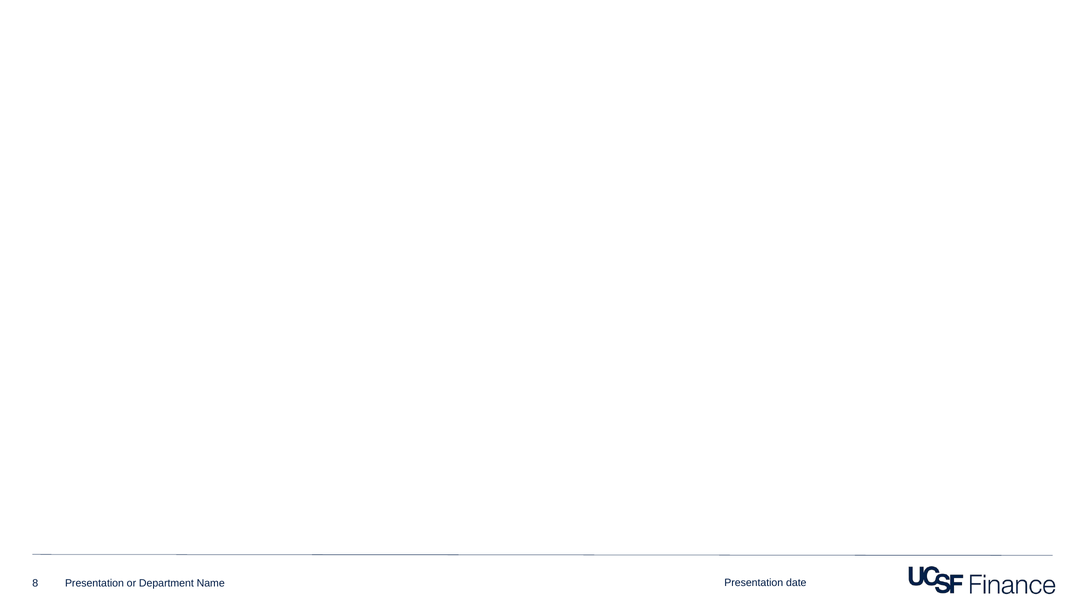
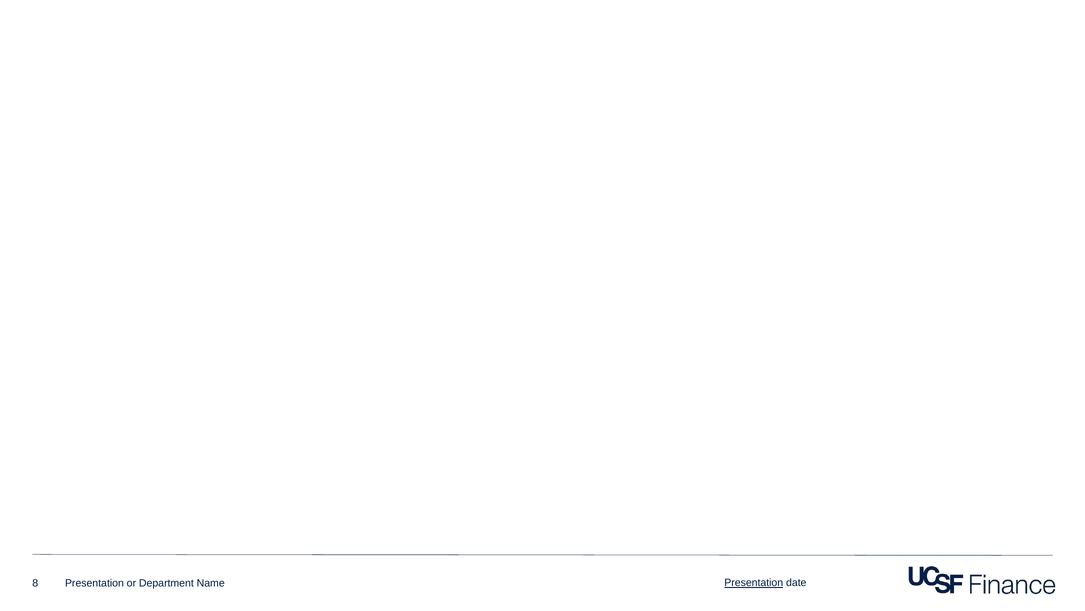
Presentation at (754, 582) underline: none -> present
